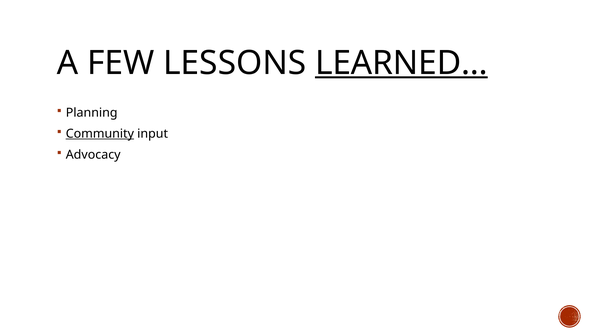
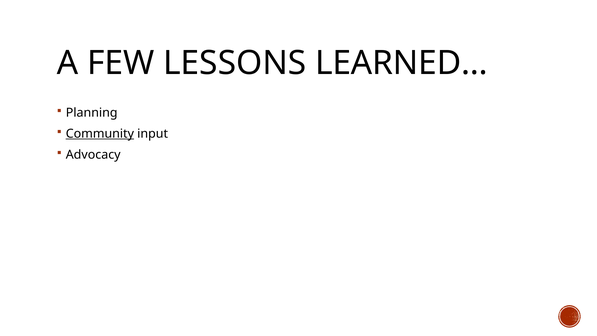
LEARNED… underline: present -> none
